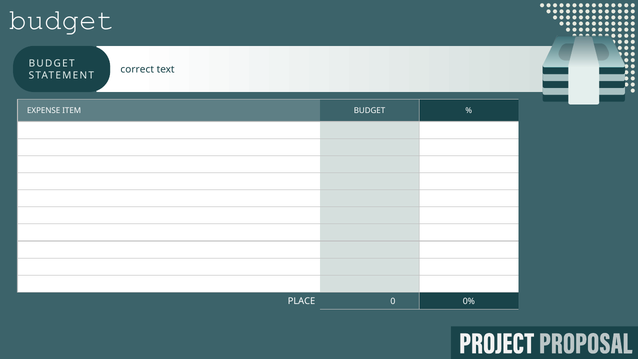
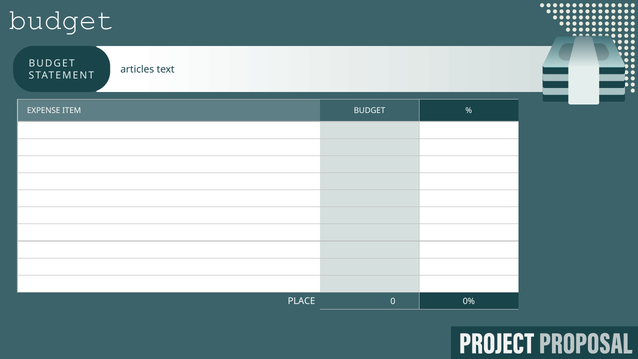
correct: correct -> articles
